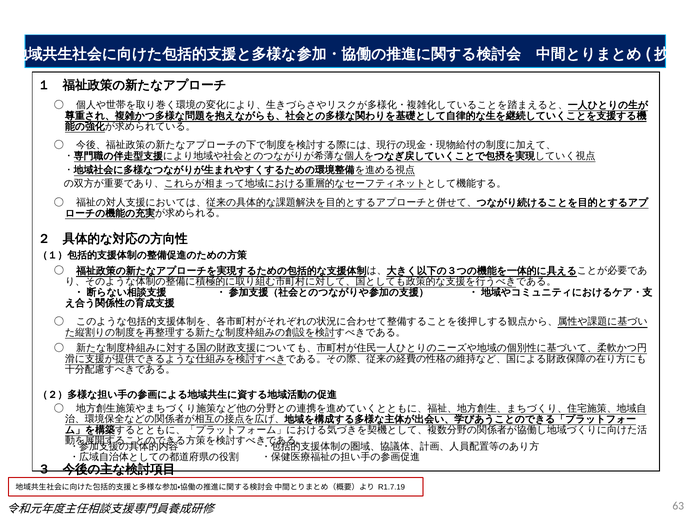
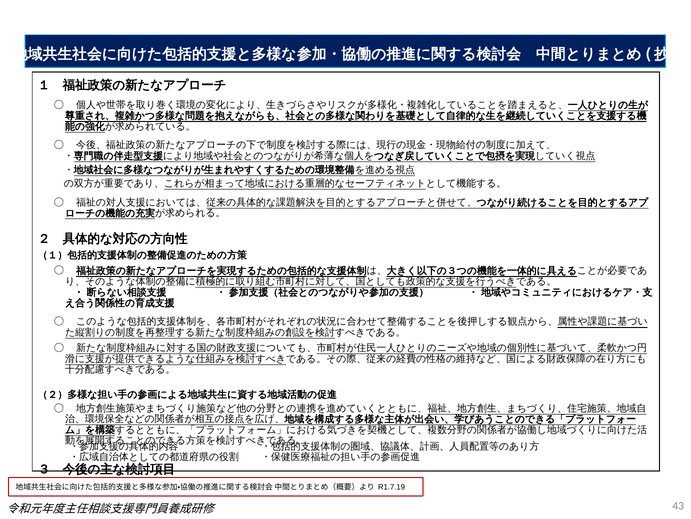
63: 63 -> 43
